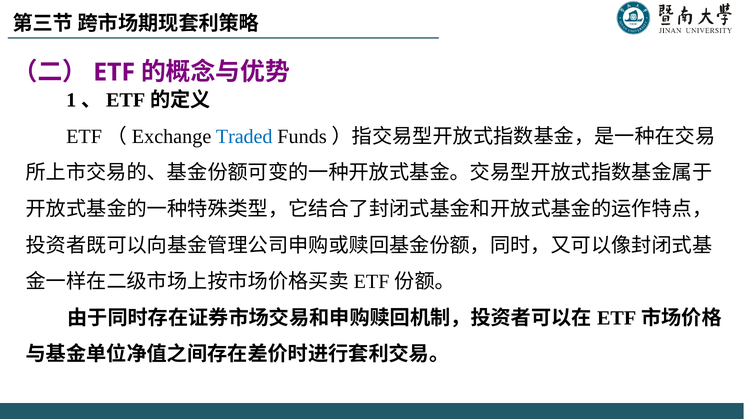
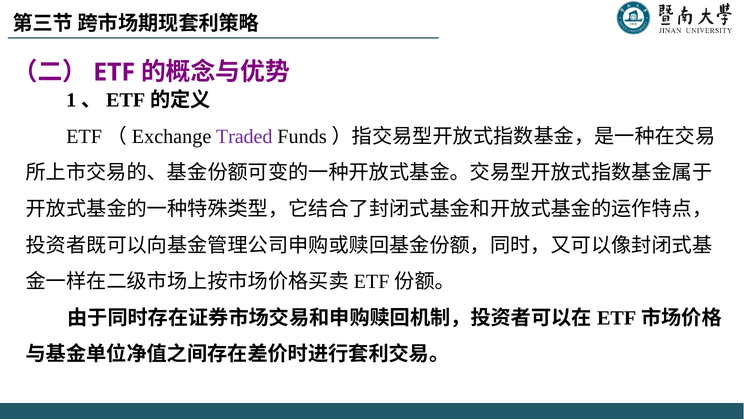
Traded colour: blue -> purple
